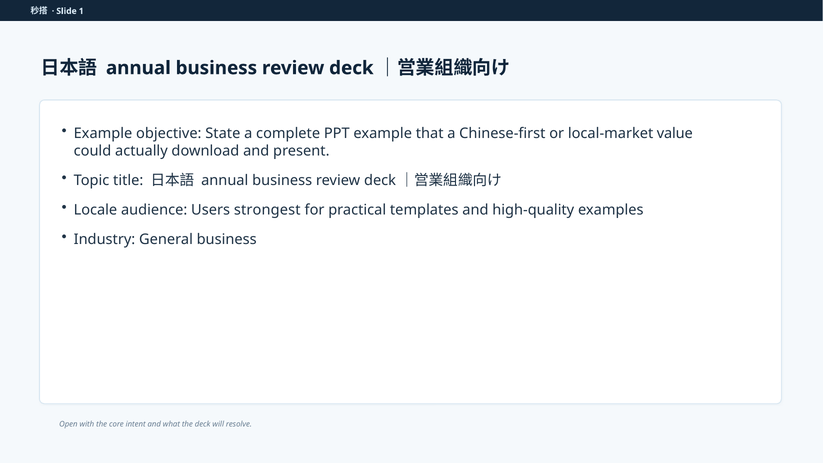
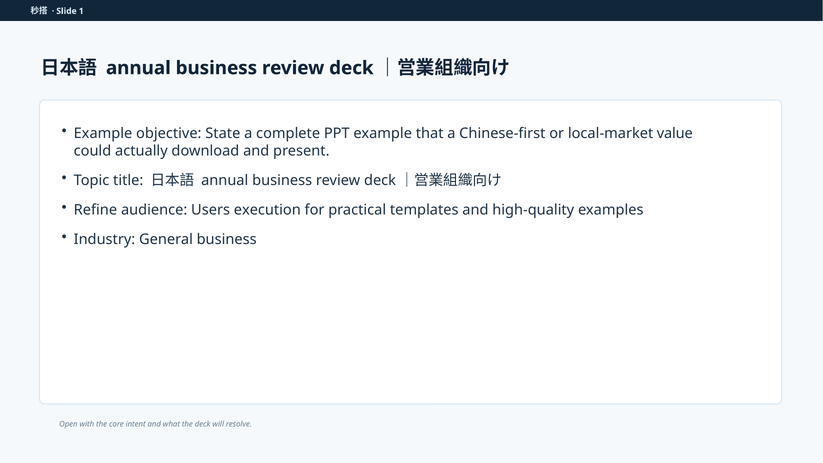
Locale: Locale -> Refine
strongest: strongest -> execution
